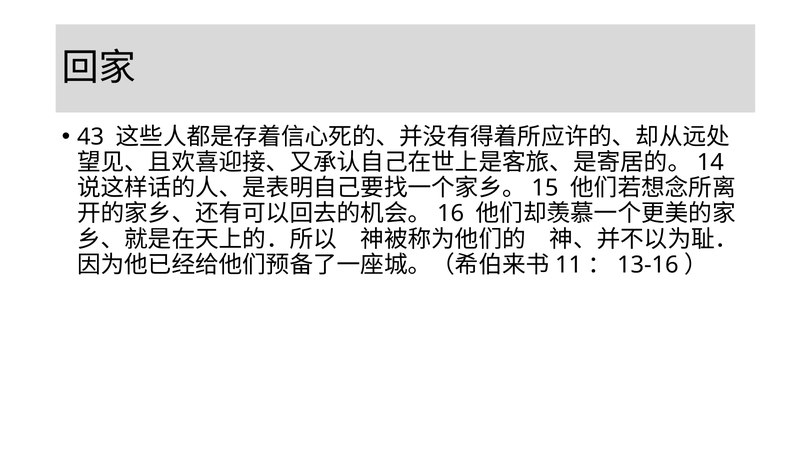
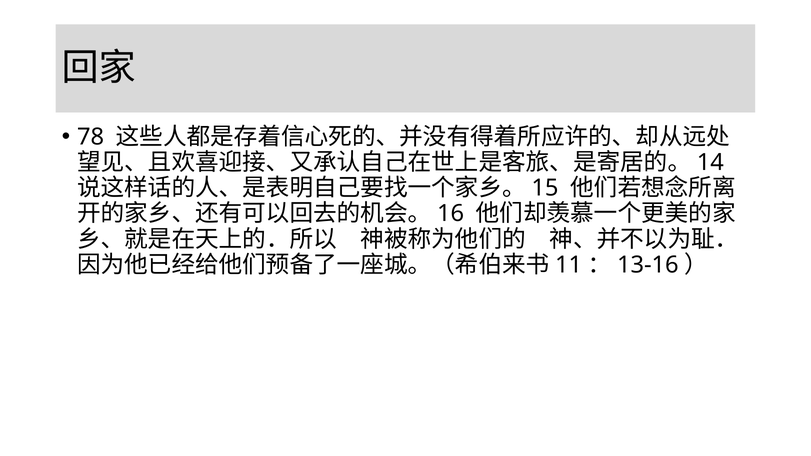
43: 43 -> 78
